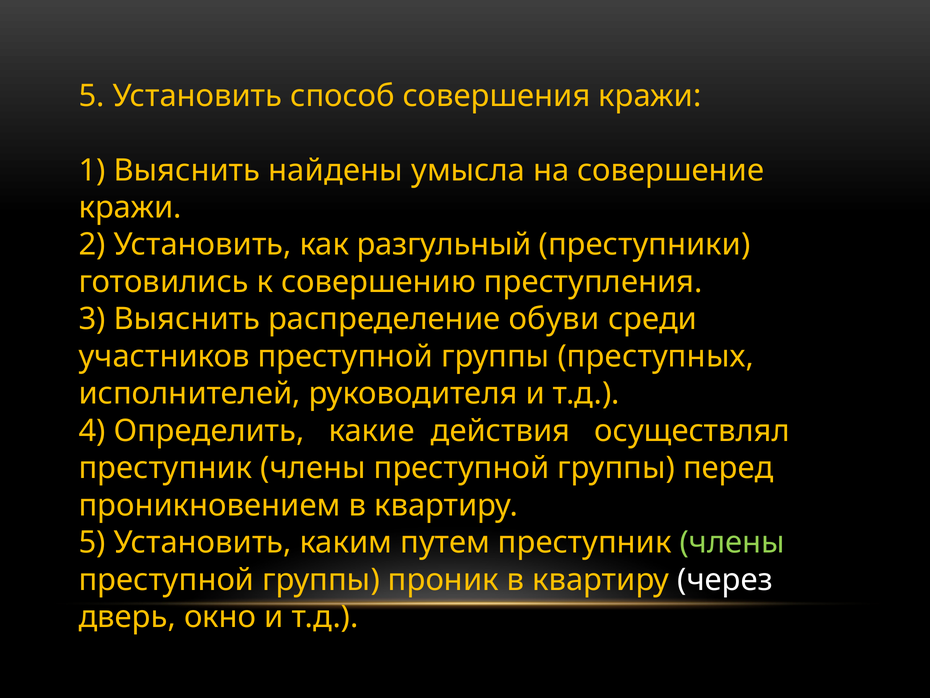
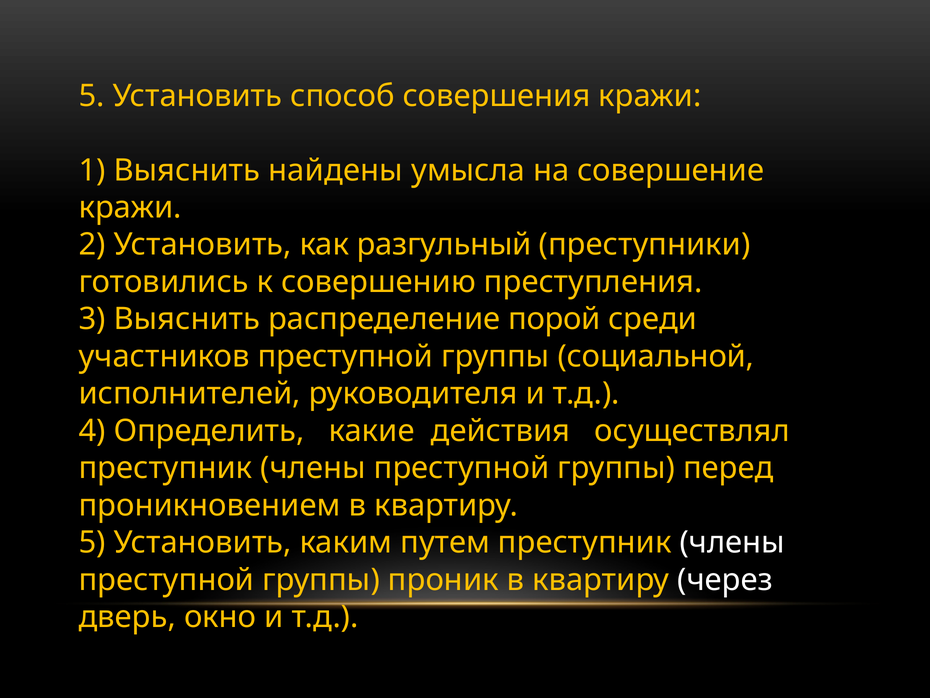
обуви: обуви -> порой
преступных: преступных -> социальной
члены at (732, 542) colour: light green -> white
